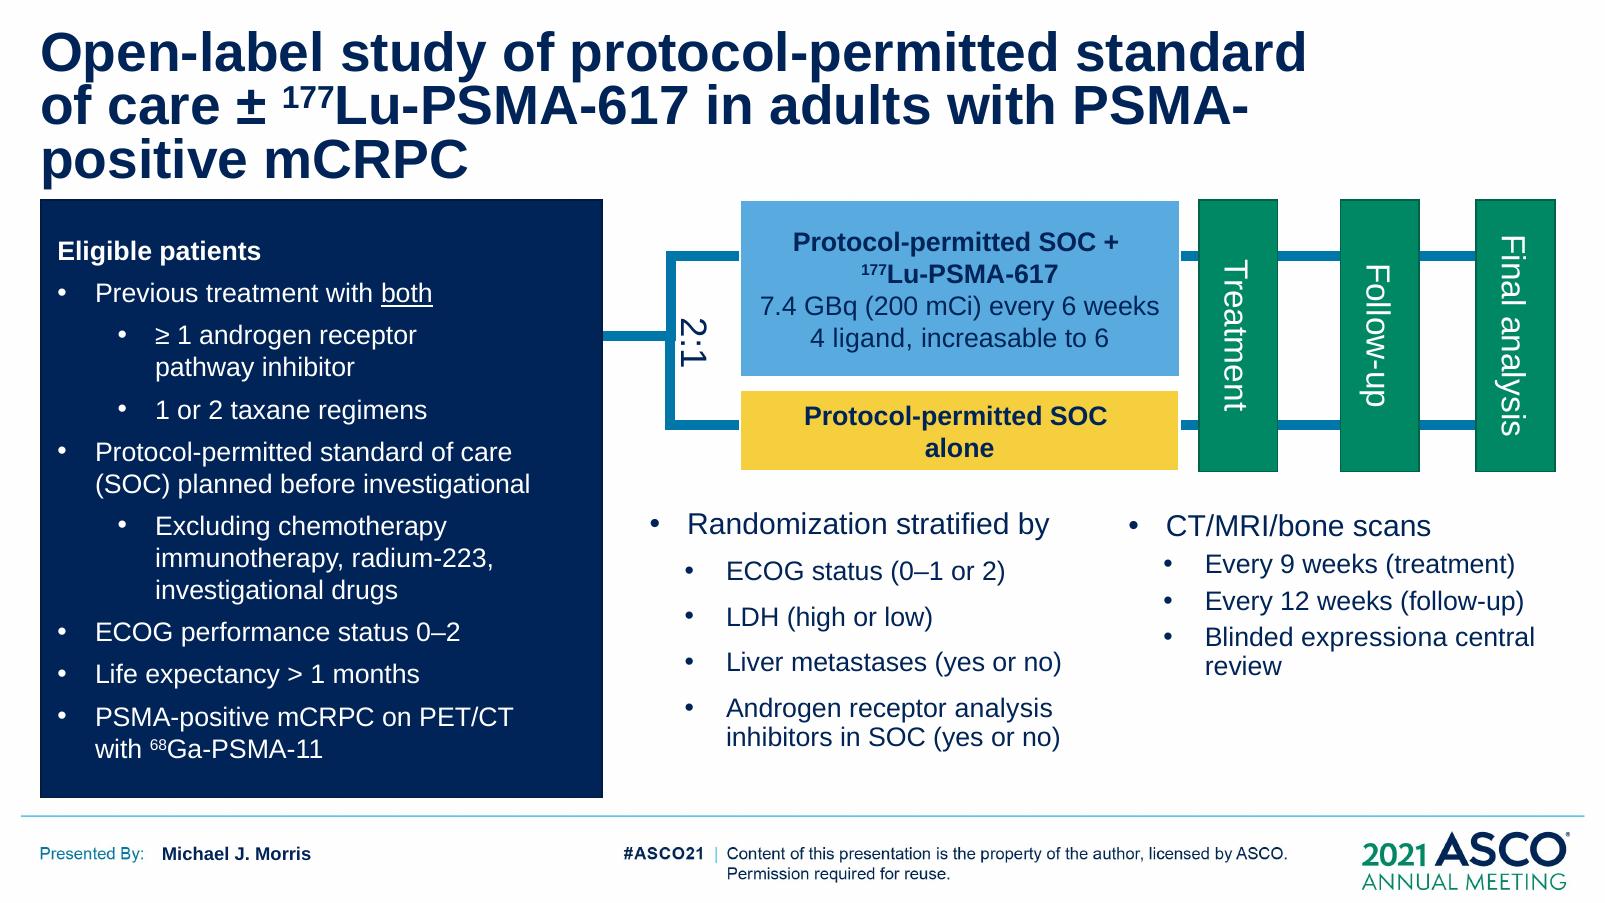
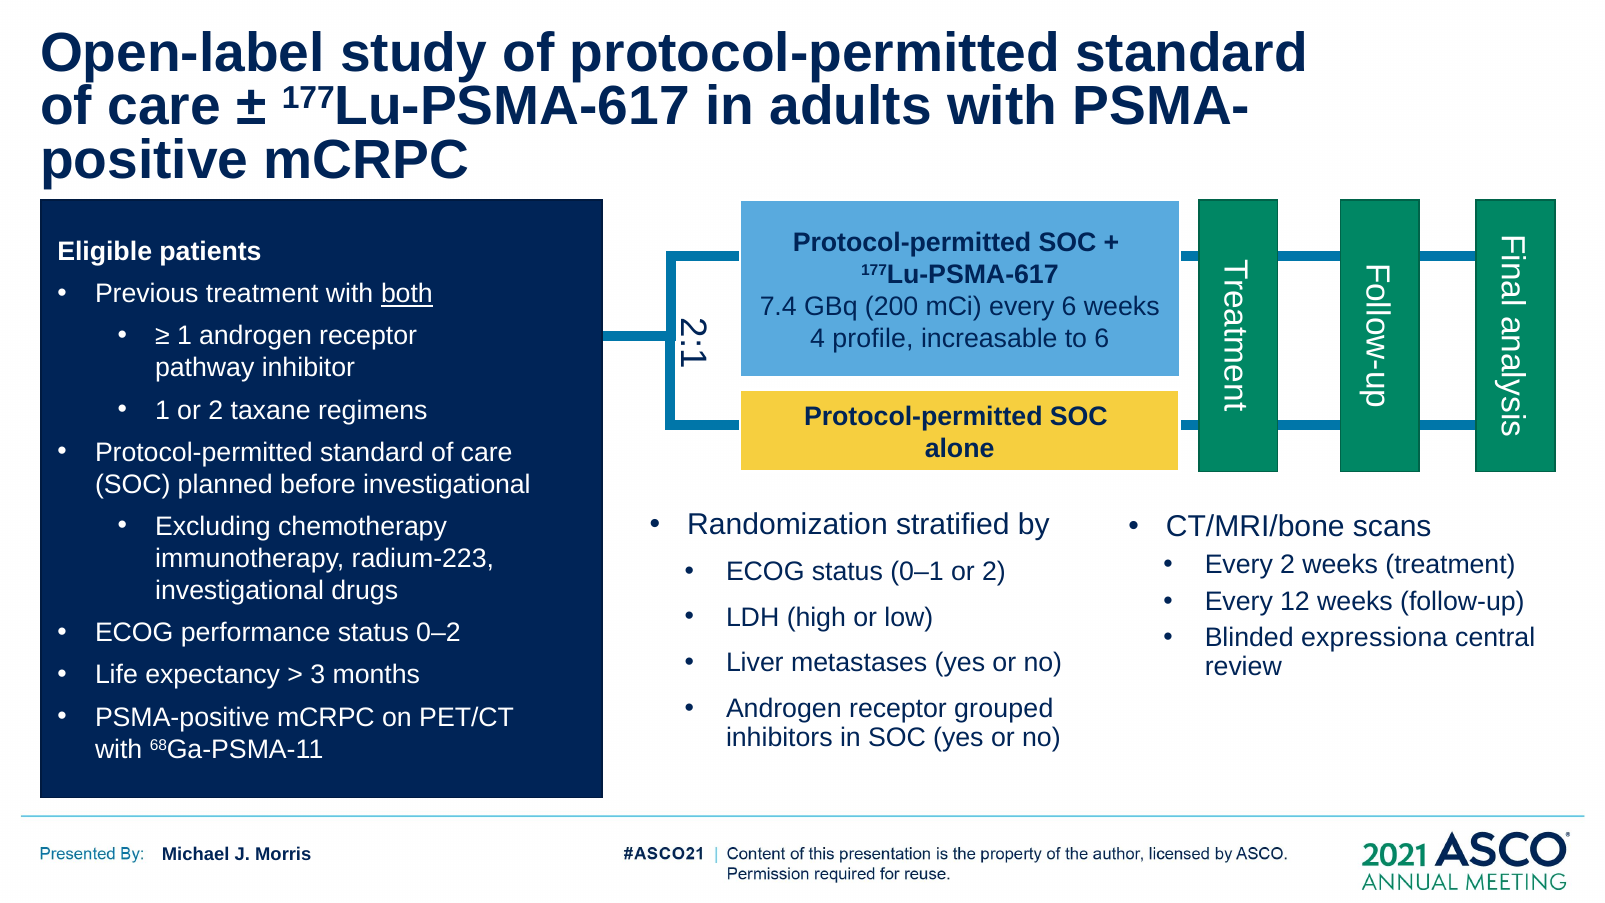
ligand: ligand -> profile
Every 9: 9 -> 2
1 at (318, 675): 1 -> 3
analysis: analysis -> grouped
